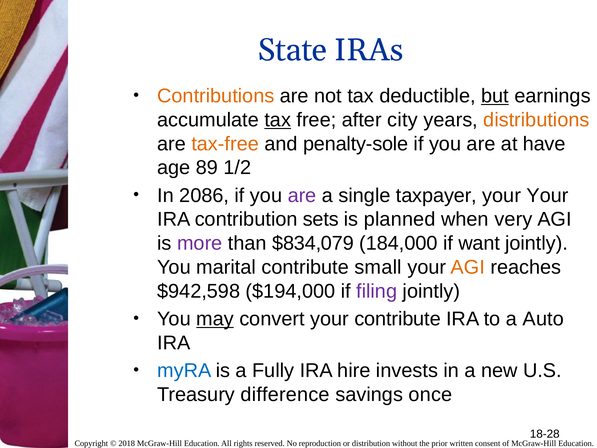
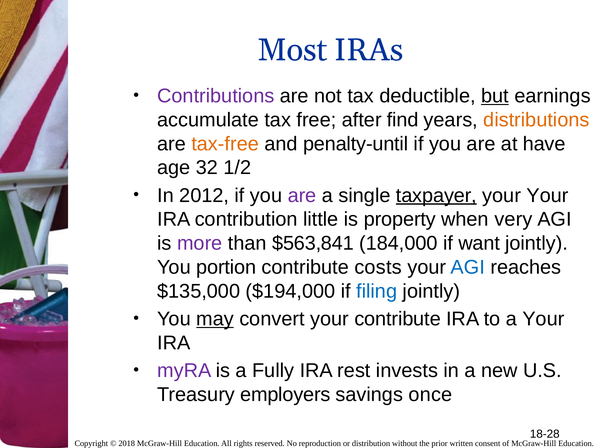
State: State -> Most
Contributions colour: orange -> purple
tax at (278, 120) underline: present -> none
city: city -> find
penalty-sole: penalty-sole -> penalty-until
89: 89 -> 32
2086: 2086 -> 2012
taxpayer underline: none -> present
sets: sets -> little
planned: planned -> property
$834,079: $834,079 -> $563,841
marital: marital -> portion
small: small -> costs
AGI at (468, 267) colour: orange -> blue
$942,598: $942,598 -> $135,000
filing colour: purple -> blue
a Auto: Auto -> Your
myRA colour: blue -> purple
hire: hire -> rest
difference: difference -> employers
